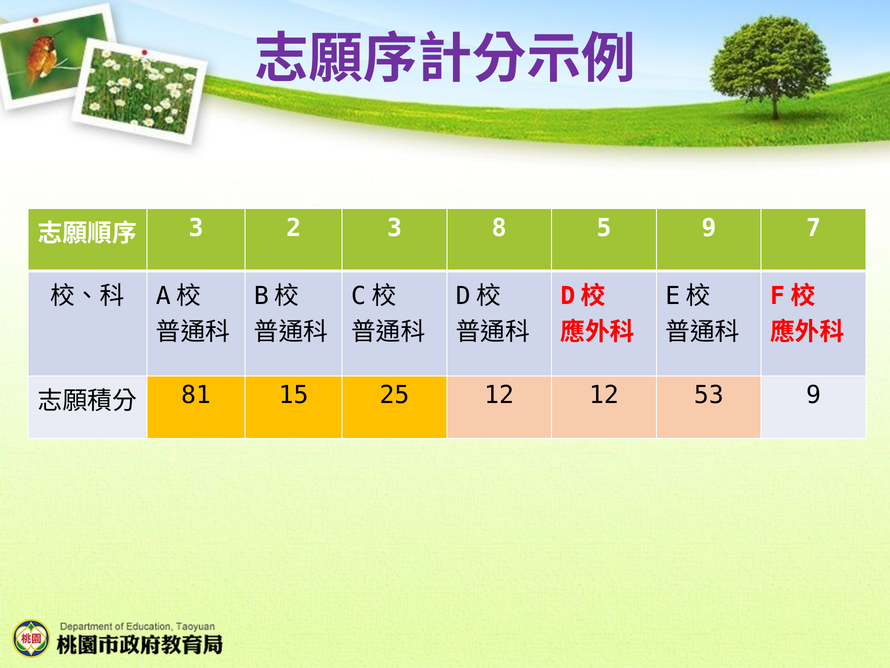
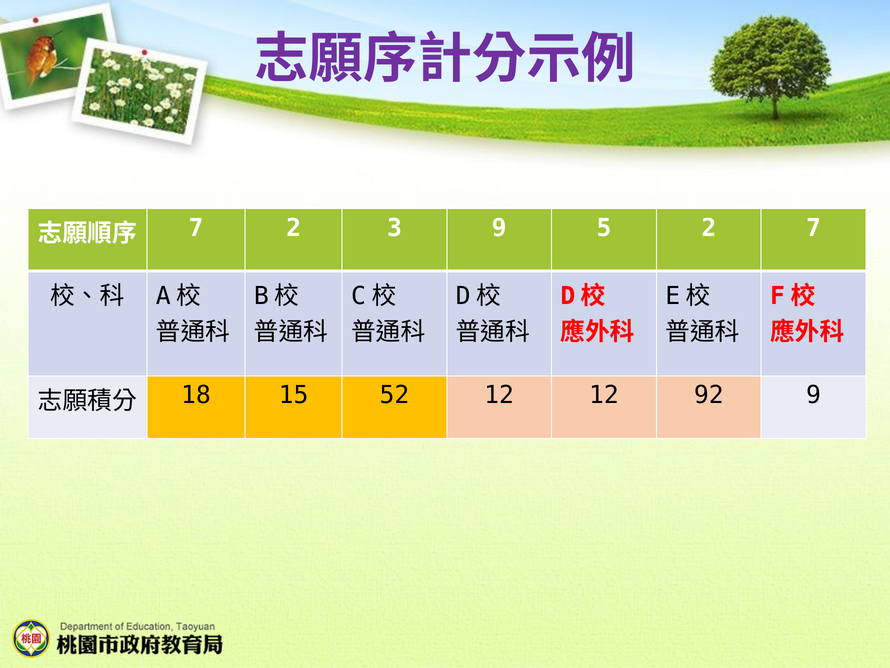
3 at (196, 228): 3 -> 7
3 8: 8 -> 9
5 9: 9 -> 2
81: 81 -> 18
25: 25 -> 52
53: 53 -> 92
